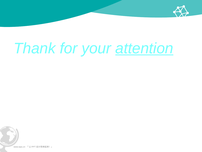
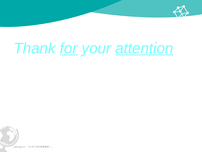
for underline: none -> present
